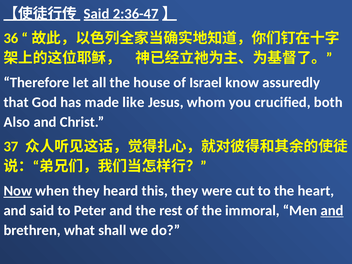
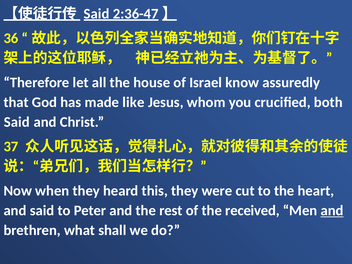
Also at (17, 122): Also -> Said
Now underline: present -> none
immoral: immoral -> received
